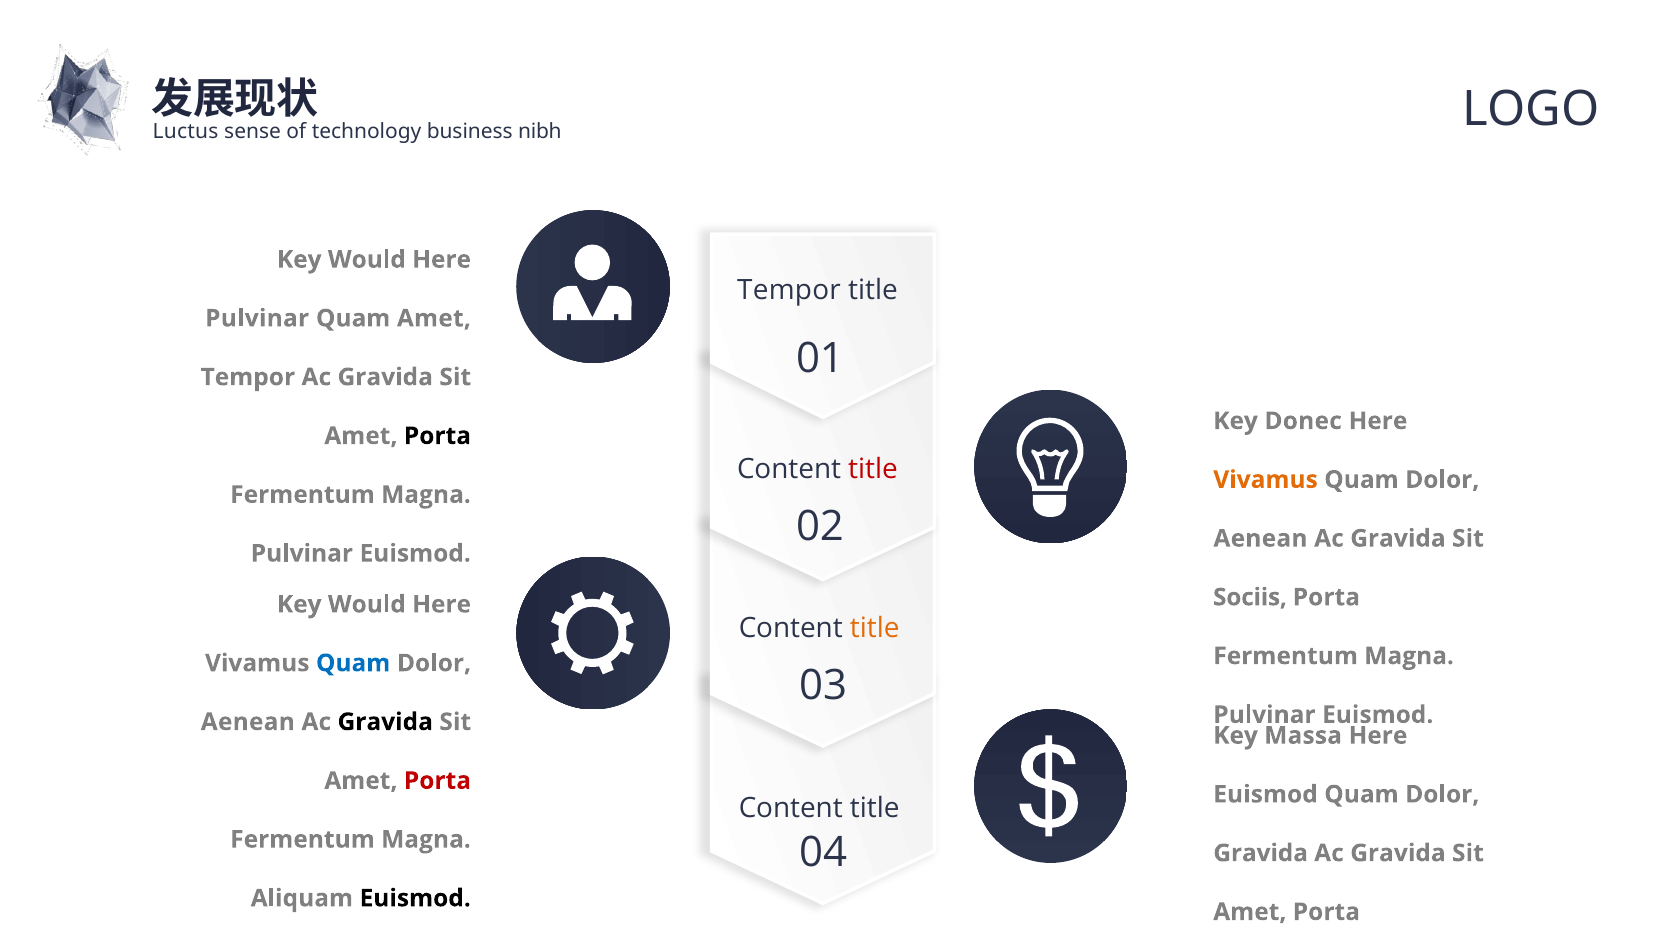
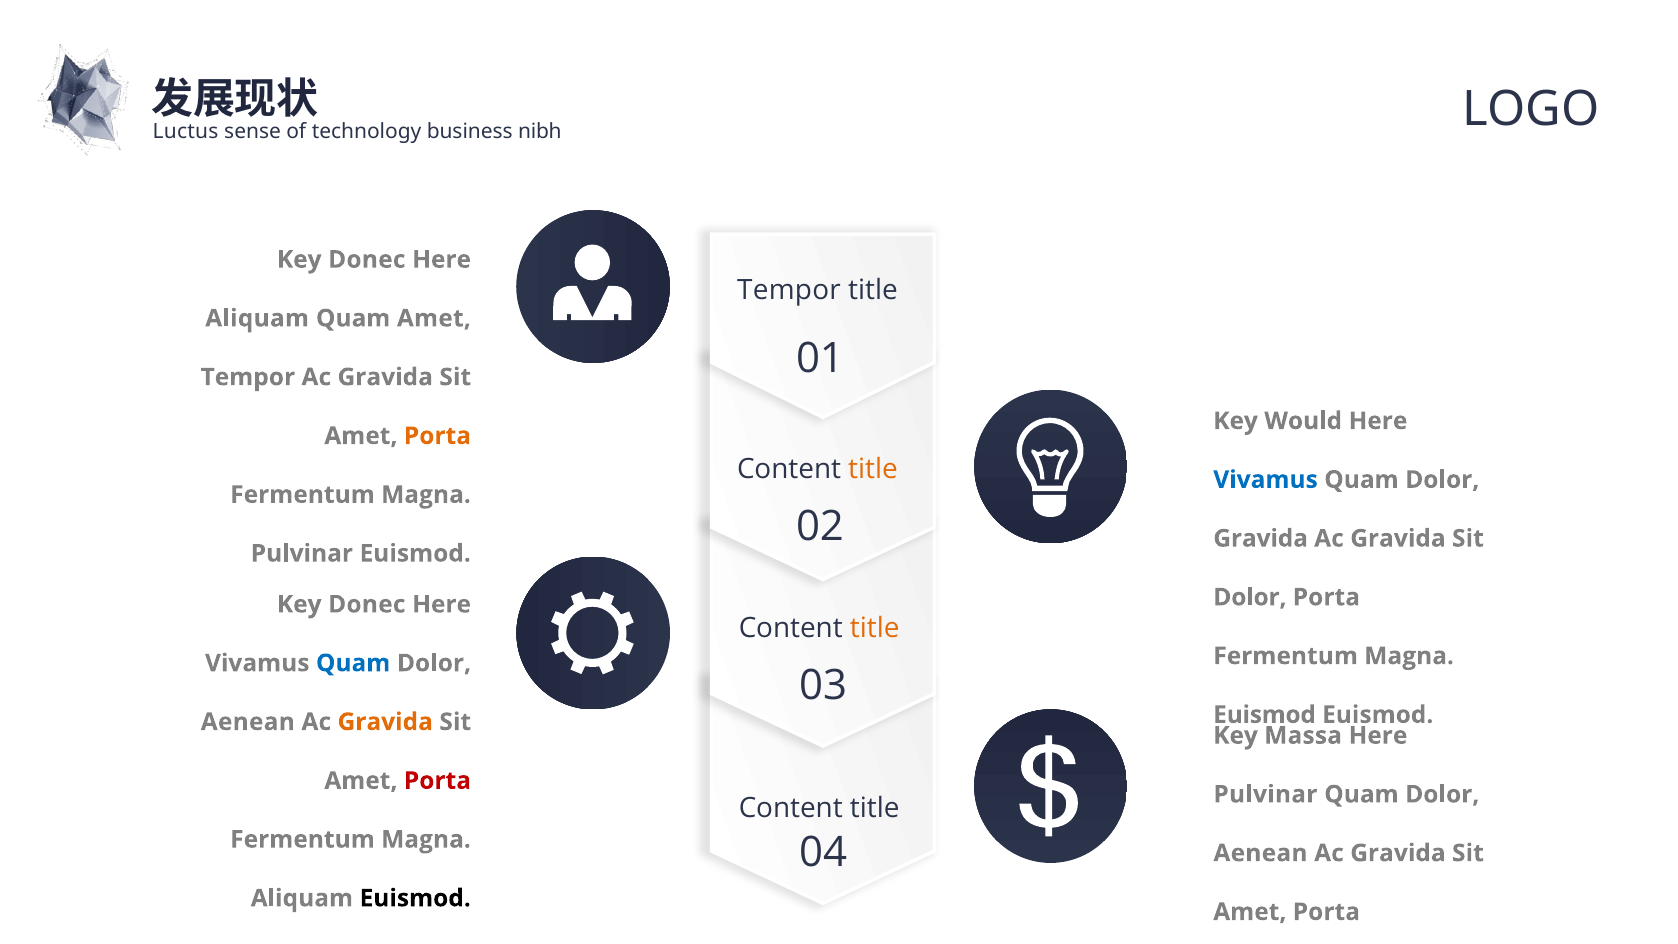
Would at (367, 260): Would -> Donec
Pulvinar at (257, 318): Pulvinar -> Aliquam
Donec: Donec -> Would
Porta at (437, 436) colour: black -> orange
title at (873, 469) colour: red -> orange
Vivamus at (1266, 480) colour: orange -> blue
Aenean at (1260, 538): Aenean -> Gravida
Sociis at (1250, 597): Sociis -> Dolor
Would at (367, 604): Would -> Donec
Pulvinar at (1264, 715): Pulvinar -> Euismod
Gravida at (385, 722) colour: black -> orange
Euismod at (1266, 794): Euismod -> Pulvinar
Gravida at (1261, 853): Gravida -> Aenean
